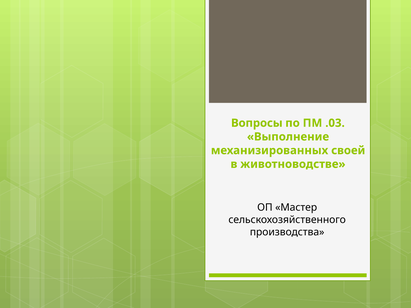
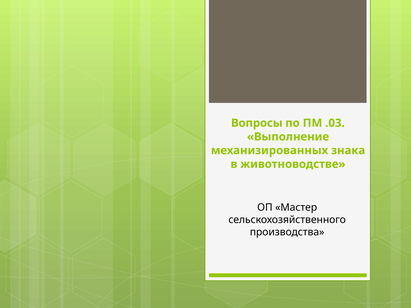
своей: своей -> знака
